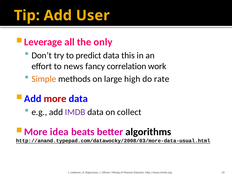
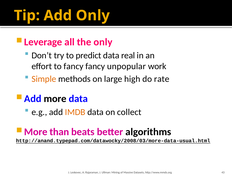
Add User: User -> Only
this: this -> real
to news: news -> fancy
correlation: correlation -> unpopular
more colour: red -> black
IMDB colour: purple -> orange
idea: idea -> than
